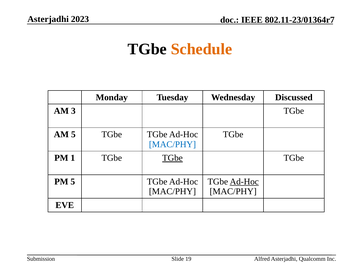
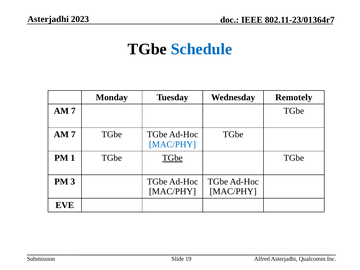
Schedule colour: orange -> blue
Discussed: Discussed -> Remotely
3 at (73, 111): 3 -> 7
5 at (73, 134): 5 -> 7
PM 5: 5 -> 3
Ad-Hoc at (244, 182) underline: present -> none
